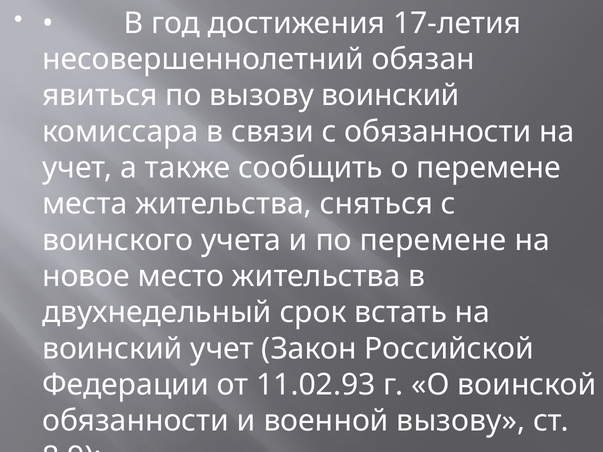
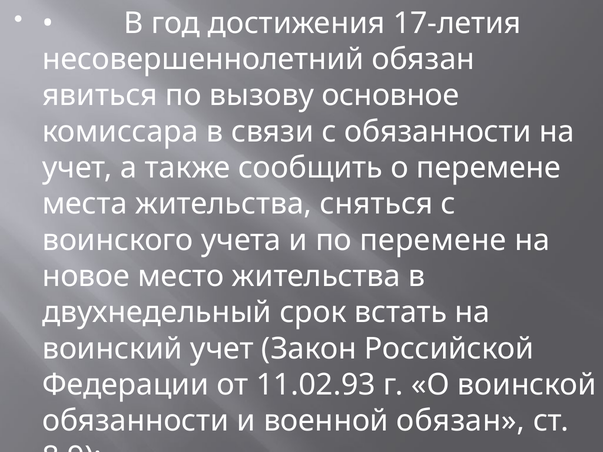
вызову воинский: воинский -> основное
военной вызову: вызову -> обязан
